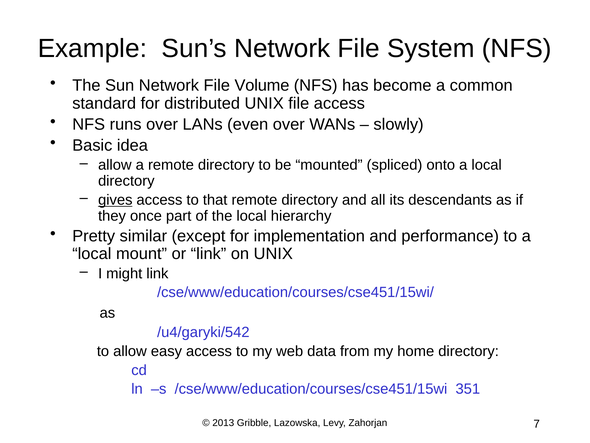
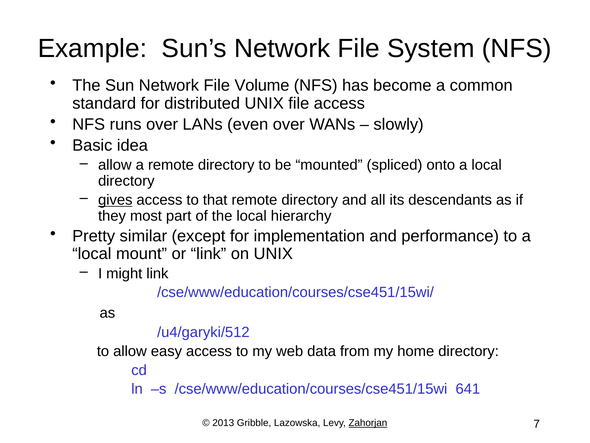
once: once -> most
/u4/garyki/542: /u4/garyki/542 -> /u4/garyki/512
351: 351 -> 641
Zahorjan underline: none -> present
